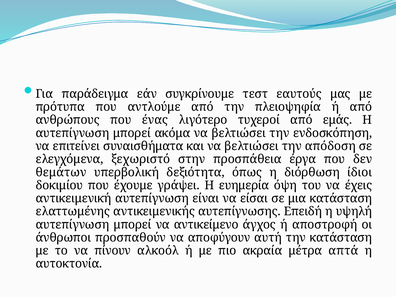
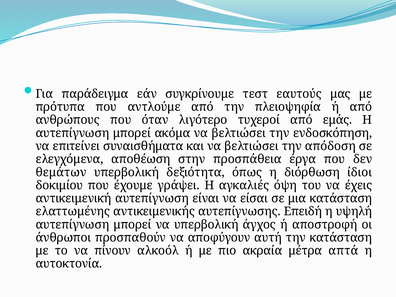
ένας: ένας -> όταν
ξεχωριστό: ξεχωριστό -> αποθέωση
ευημερία: ευημερία -> αγκαλιές
να αντικείμενο: αντικείμενο -> υπερβολική
